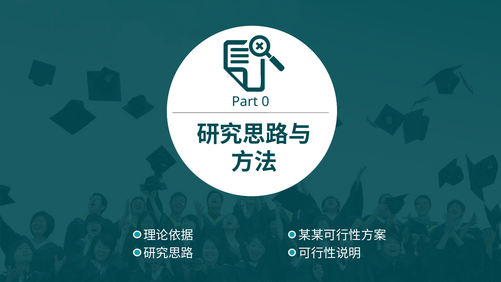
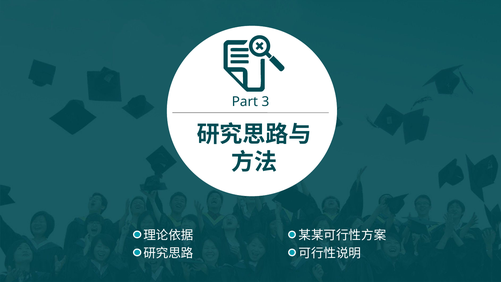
0: 0 -> 3
